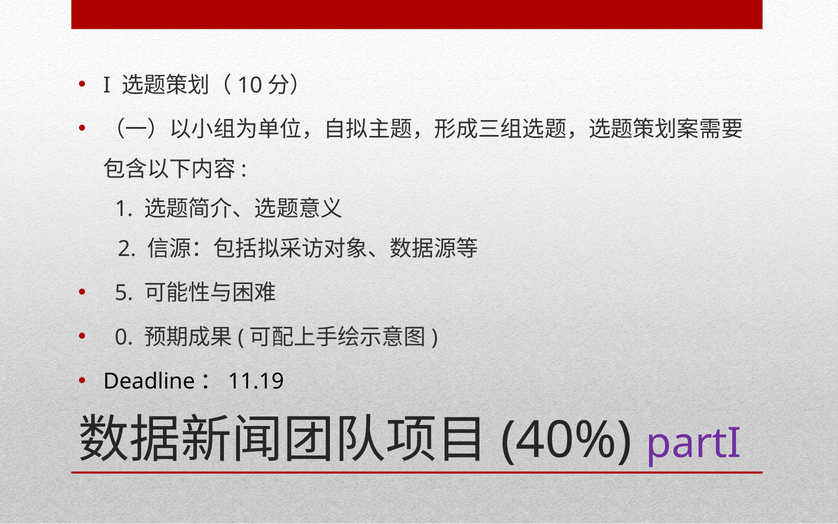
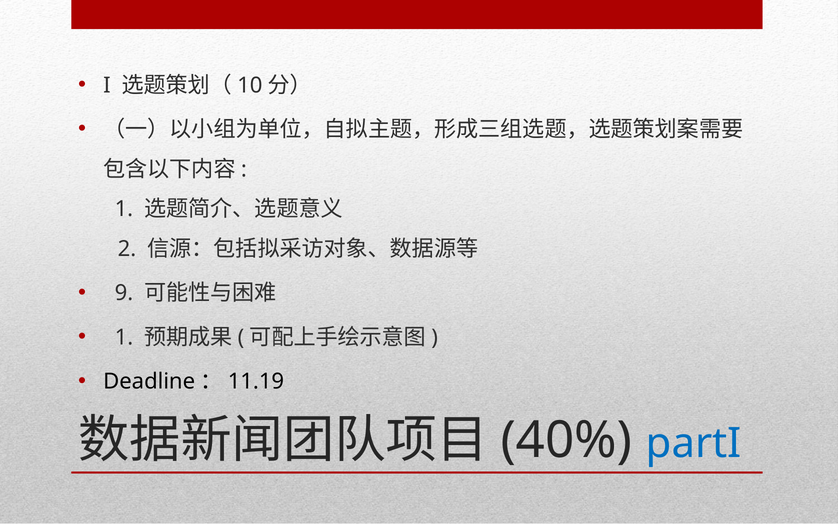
5: 5 -> 9
0 at (124, 337): 0 -> 1
partI colour: purple -> blue
